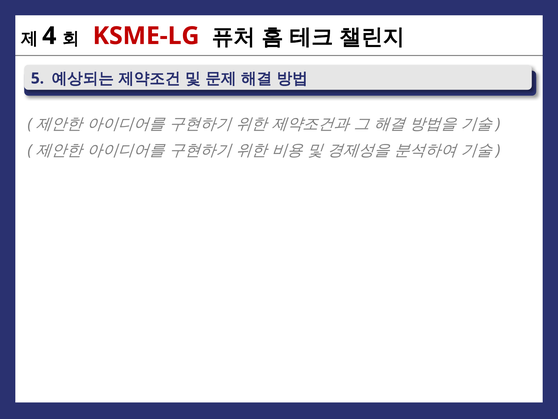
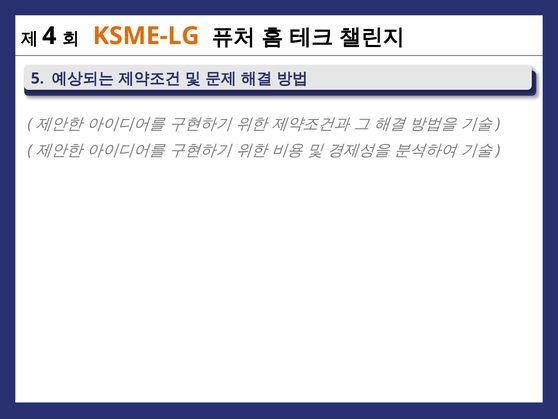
KSME-LG colour: red -> orange
